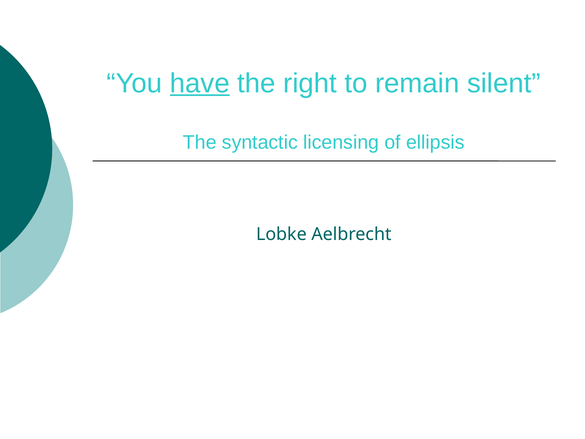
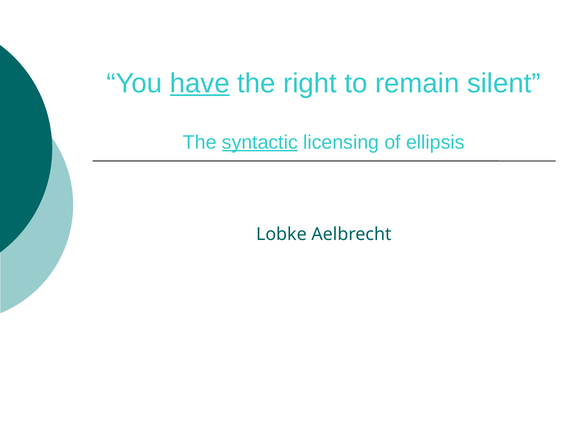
syntactic underline: none -> present
